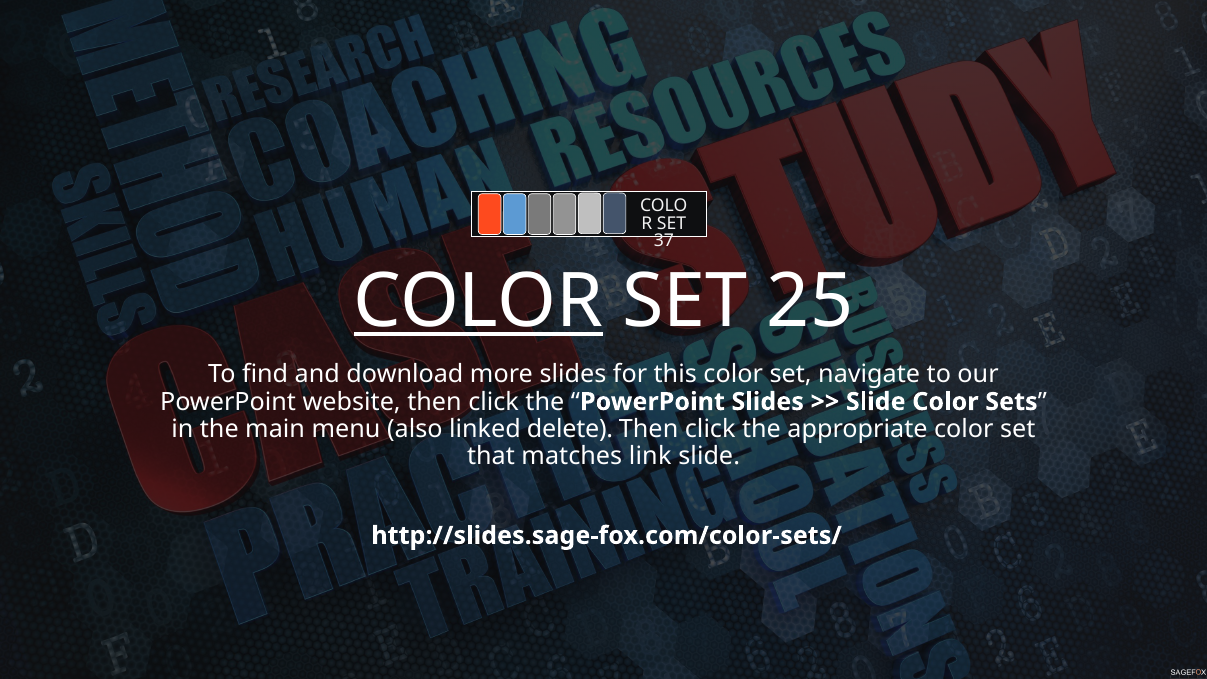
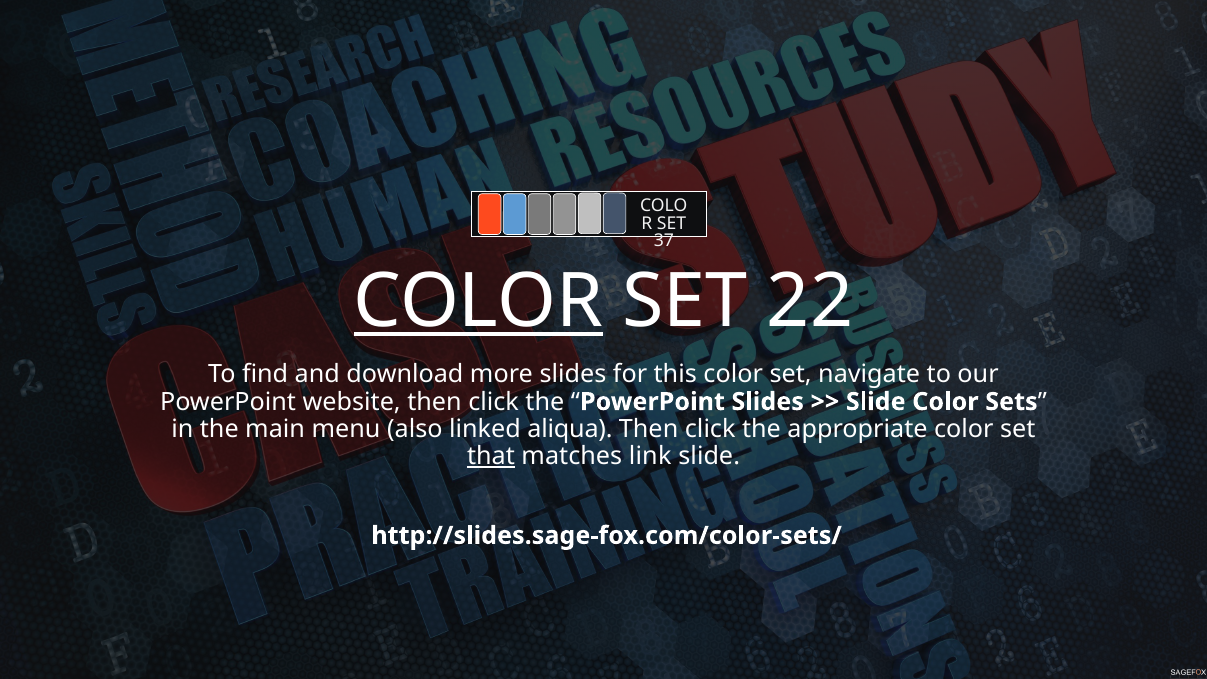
25: 25 -> 22
delete: delete -> aliqua
that underline: none -> present
